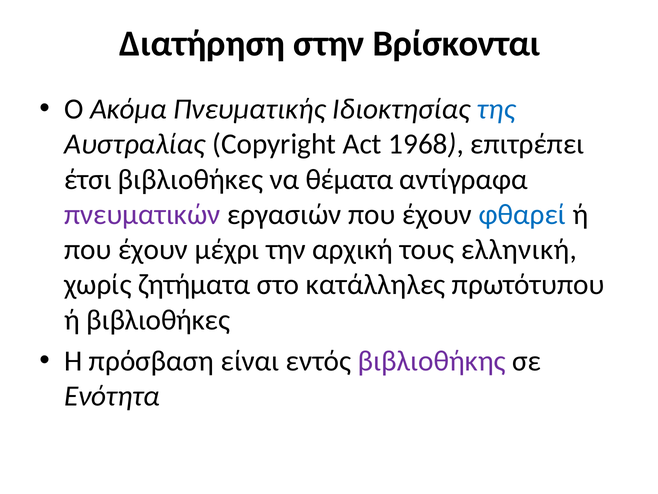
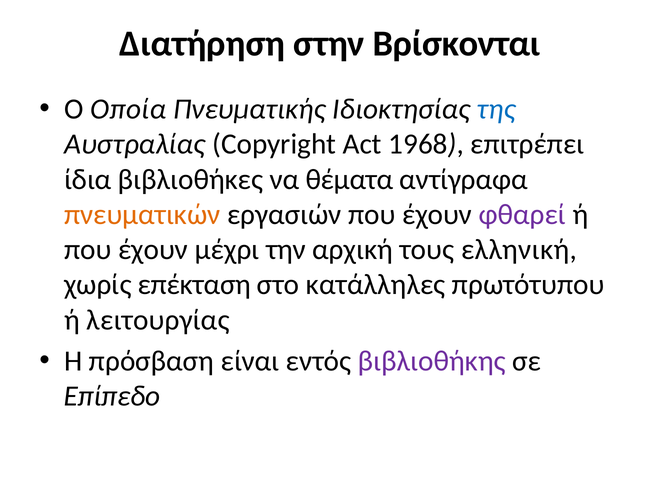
Ακόμα: Ακόμα -> Οποία
έτσι: έτσι -> ίδια
πνευματικών colour: purple -> orange
φθαρεί colour: blue -> purple
ζητήματα: ζητήματα -> επέκταση
ή βιβλιοθήκες: βιβλιοθήκες -> λειτουργίας
Ενότητα: Ενότητα -> Επίπεδο
